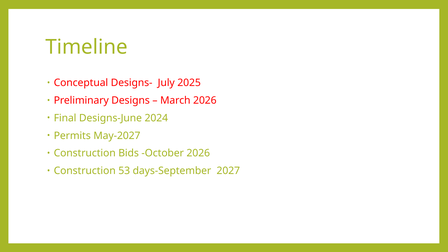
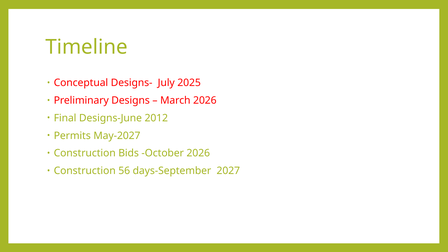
2024: 2024 -> 2012
53: 53 -> 56
